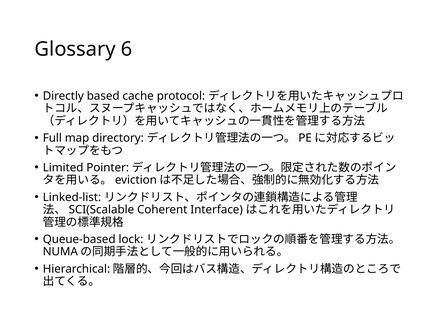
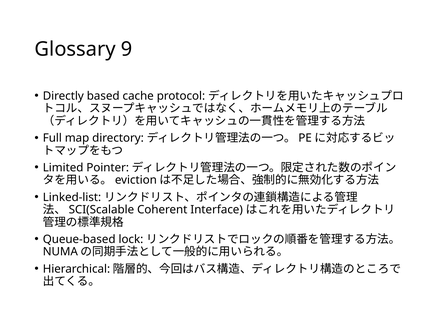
6: 6 -> 9
